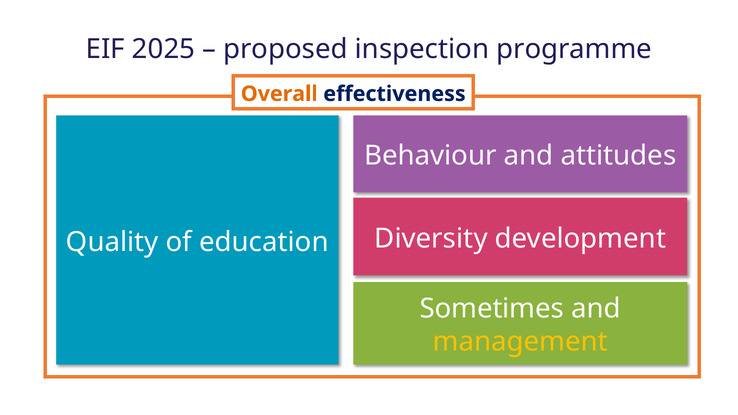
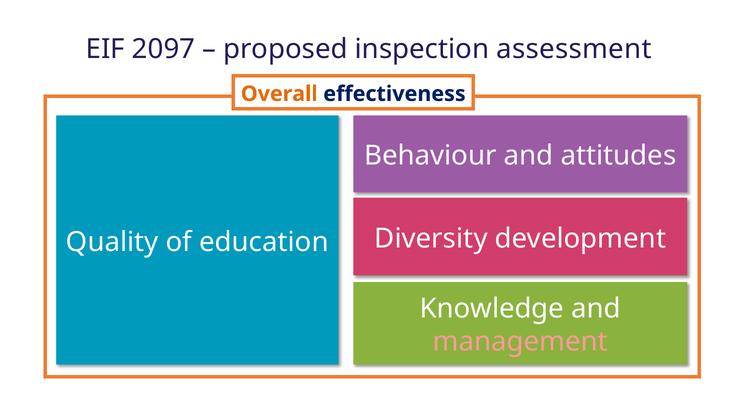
2025: 2025 -> 2097
programme: programme -> assessment
Sometimes: Sometimes -> Knowledge
management colour: yellow -> pink
